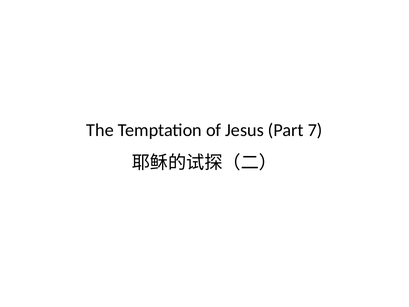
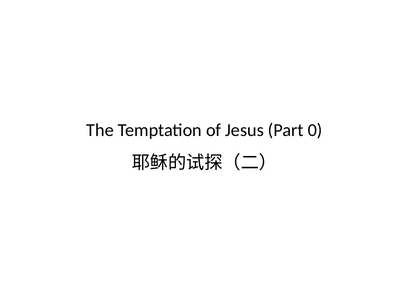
7: 7 -> 0
